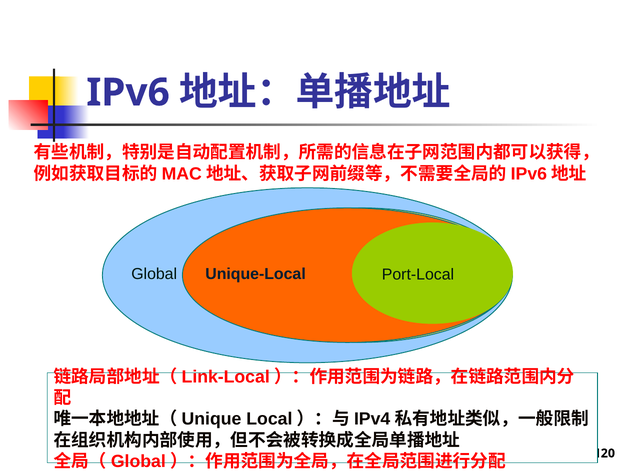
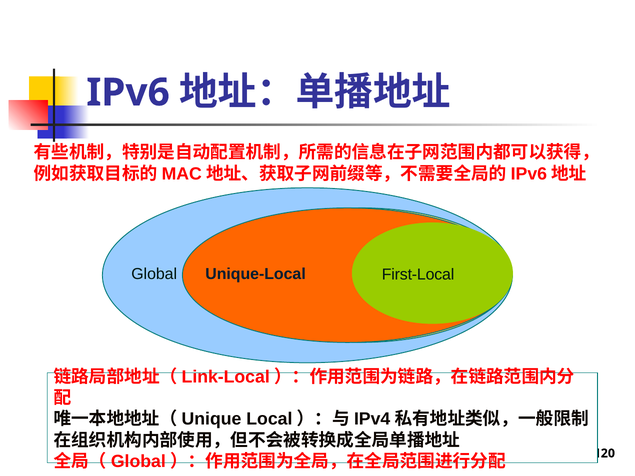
Port-Local: Port-Local -> First-Local
